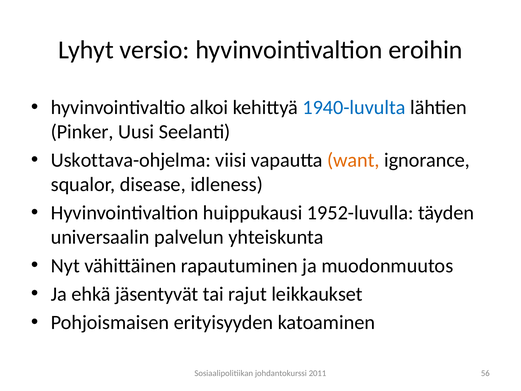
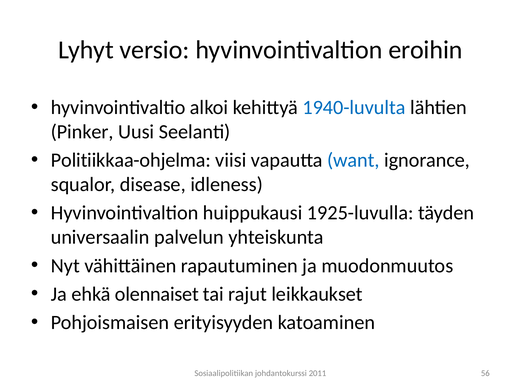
Uskottava-ohjelma: Uskottava-ohjelma -> Politiikkaa-ohjelma
want colour: orange -> blue
1952-luvulla: 1952-luvulla -> 1925-luvulla
jäsentyvät: jäsentyvät -> olennaiset
